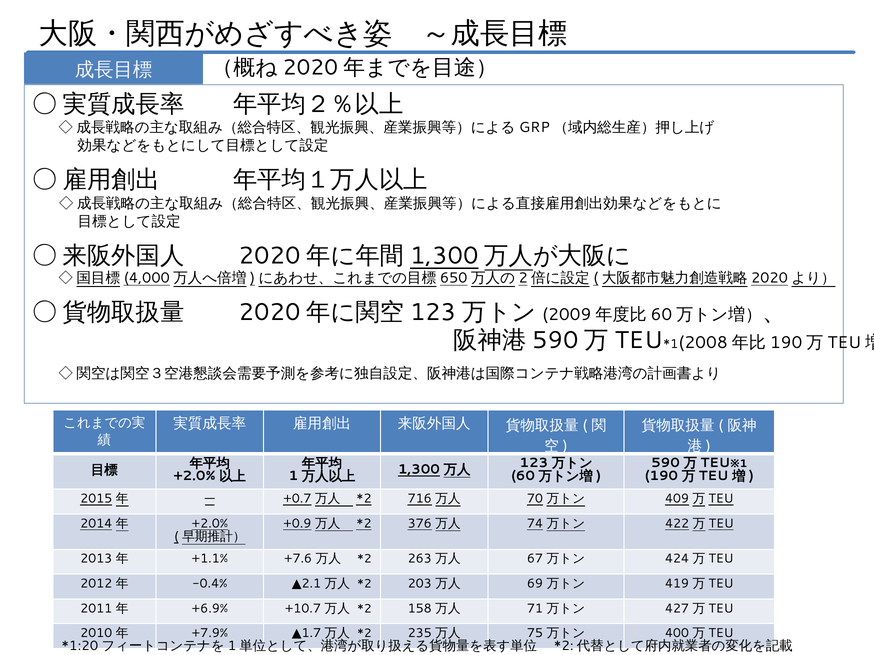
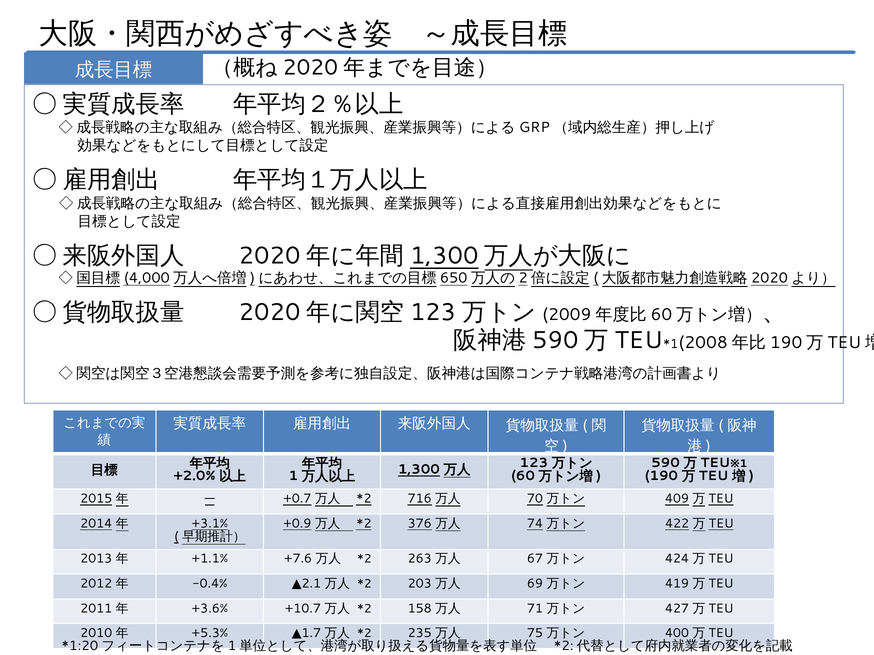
+2.0% at (210, 524): +2.0% -> +3.1%
+6.9%: +6.9% -> +3.6%
+7.9%: +7.9% -> +5.3%
